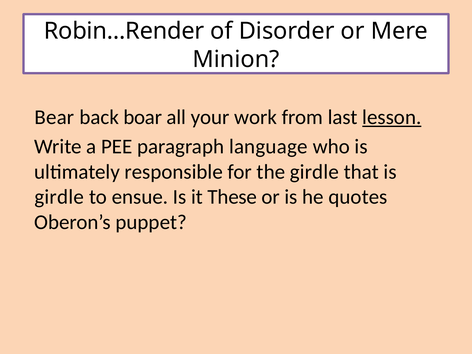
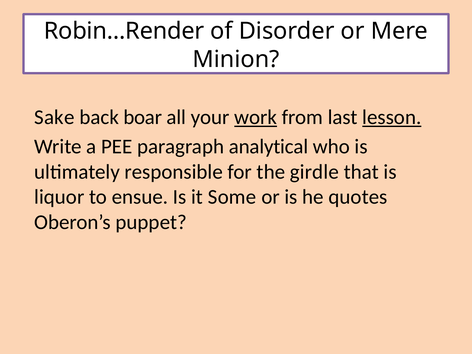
Bear: Bear -> Sake
work underline: none -> present
language: language -> analytical
girdle at (59, 197): girdle -> liquor
These: These -> Some
